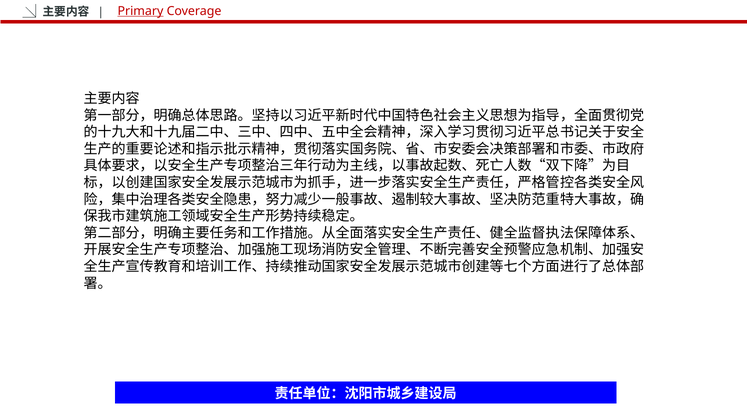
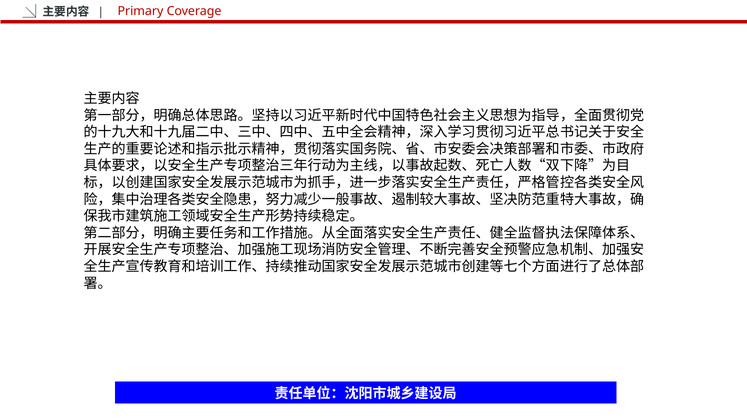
Primary underline: present -> none
